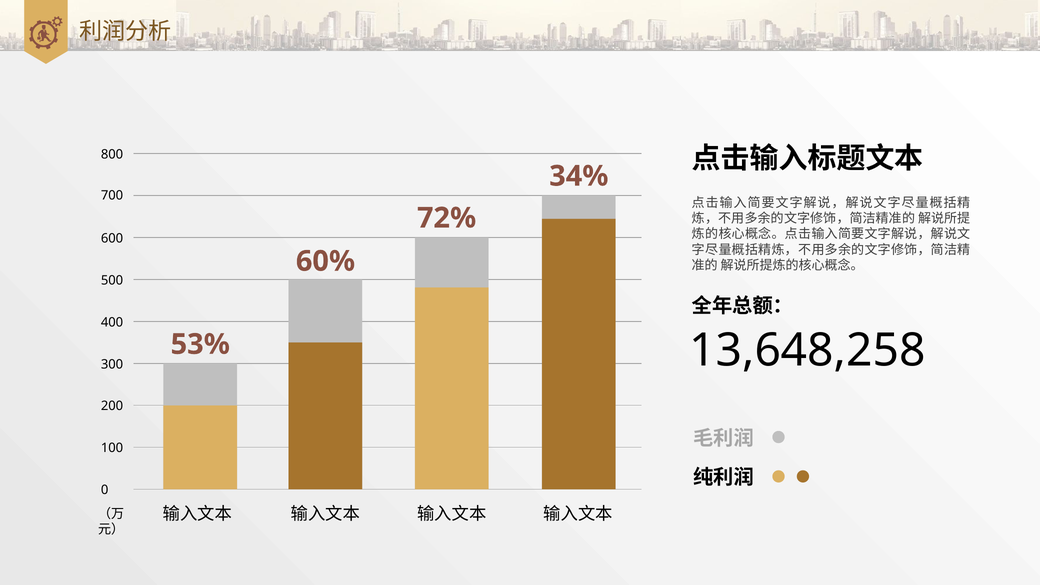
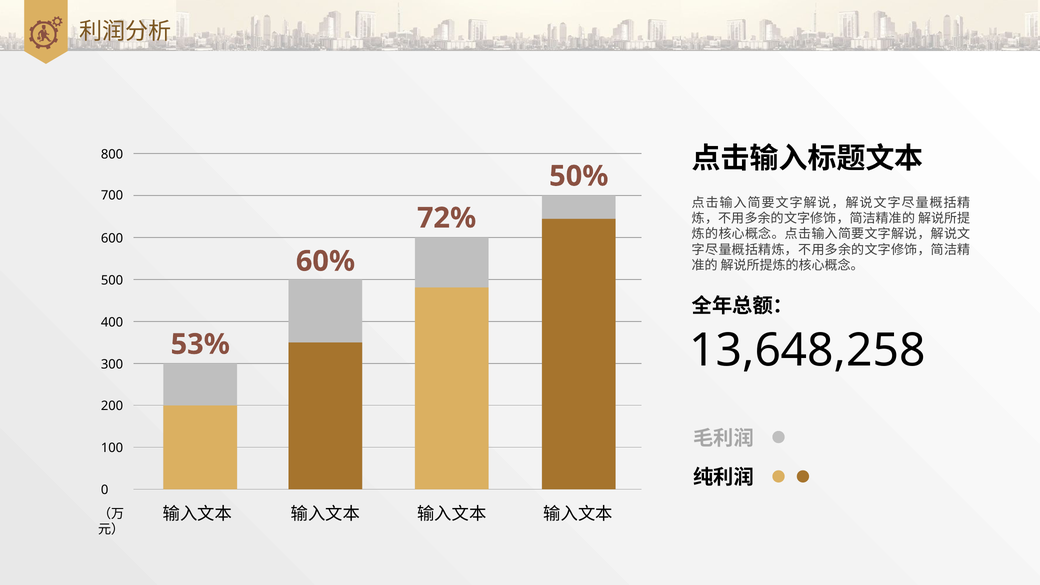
34%: 34% -> 50%
